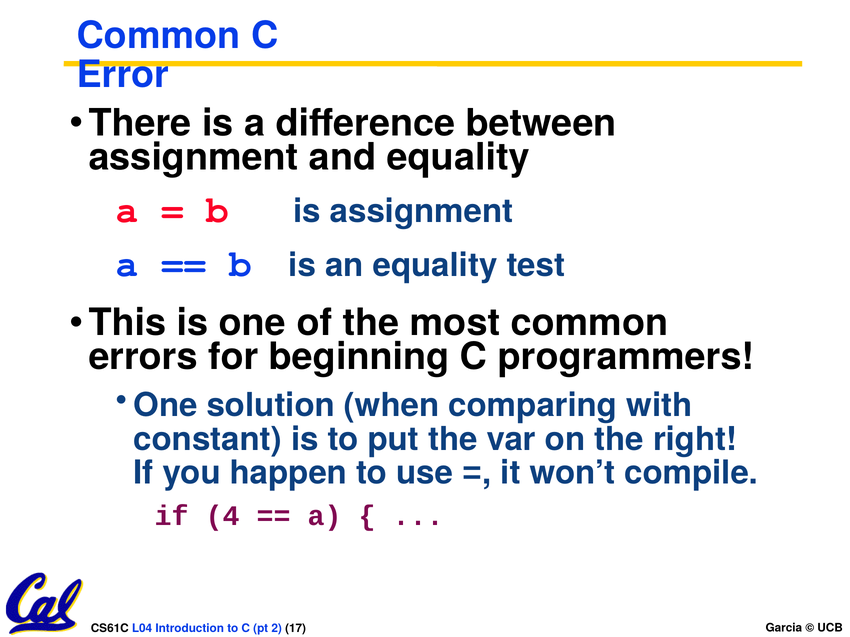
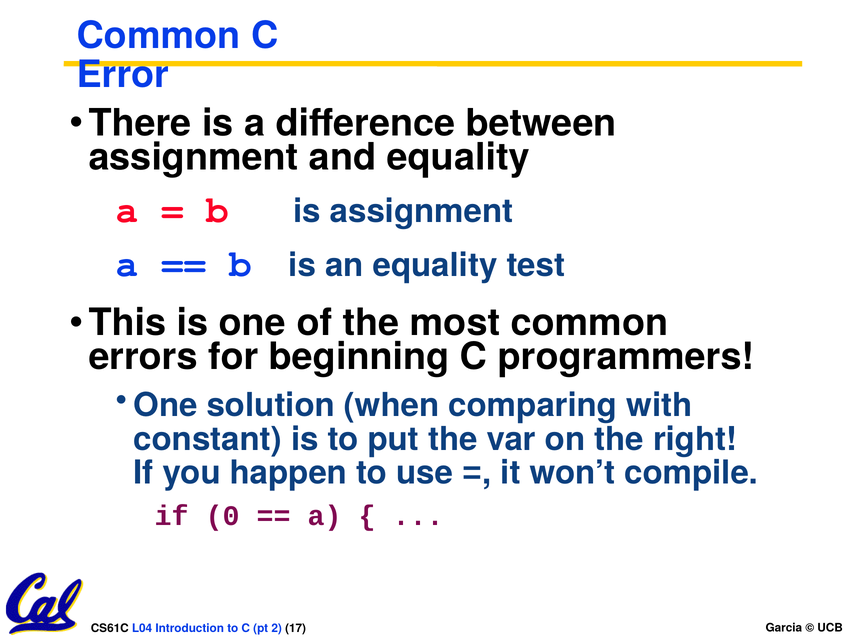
4: 4 -> 0
